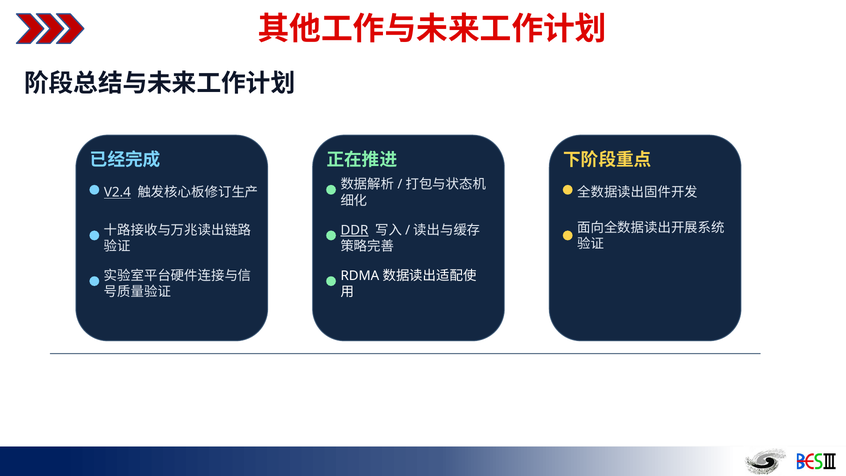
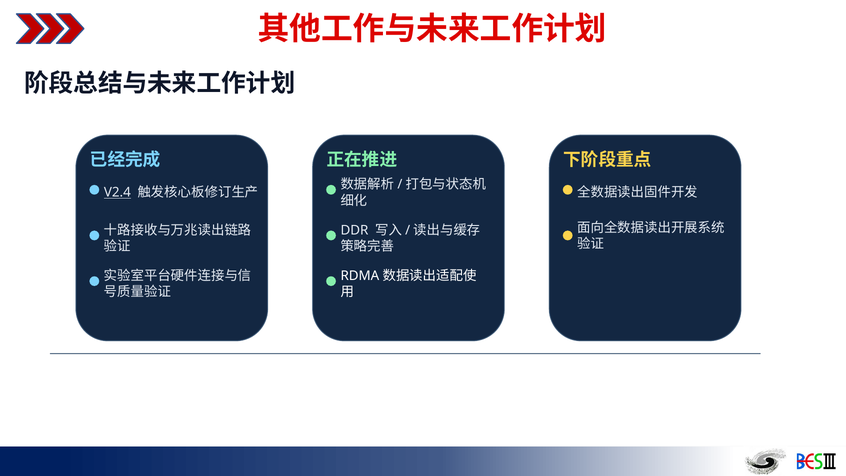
DDR underline: present -> none
